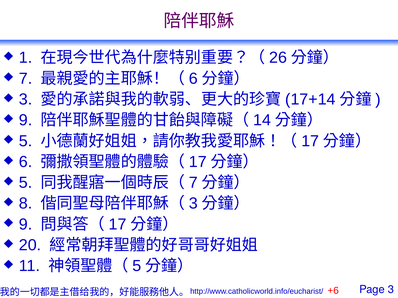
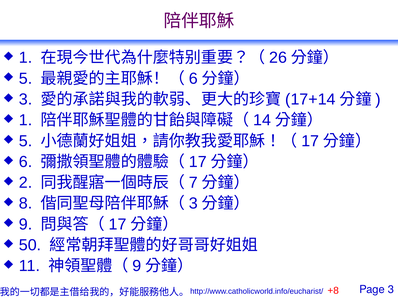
7 at (26, 79): 7 -> 5
9 at (26, 120): 9 -> 1
5 at (26, 183): 5 -> 2
20: 20 -> 50
5 at (137, 266): 5 -> 9
+6: +6 -> +8
